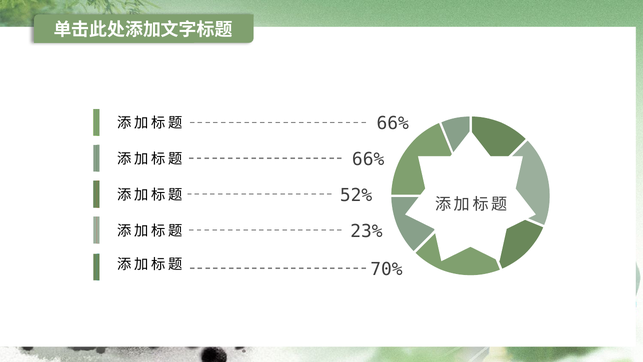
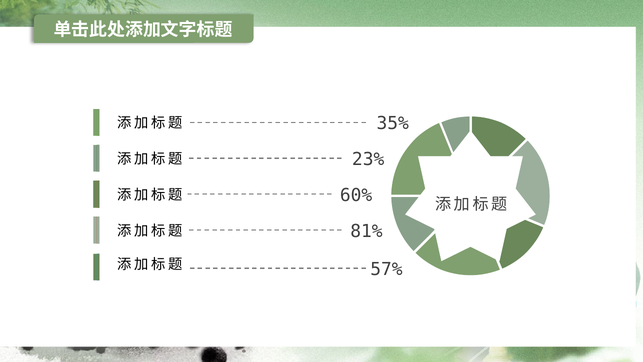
66% at (393, 123): 66% -> 35%
66% at (368, 159): 66% -> 23%
52%: 52% -> 60%
23%: 23% -> 81%
70%: 70% -> 57%
